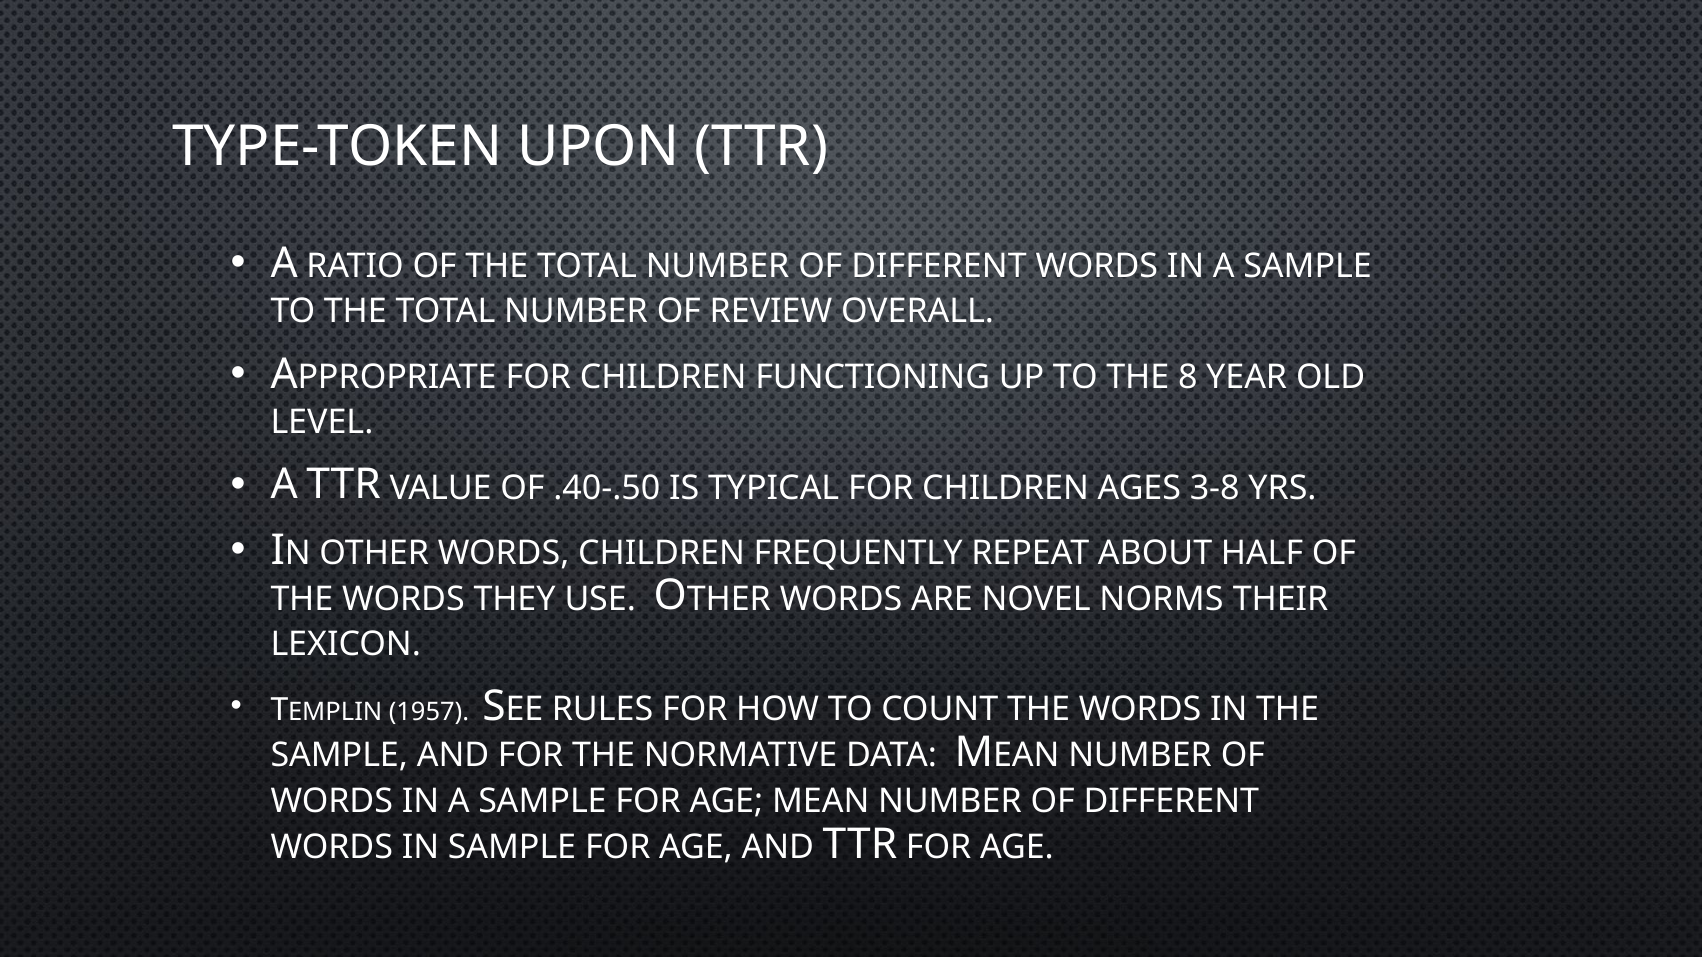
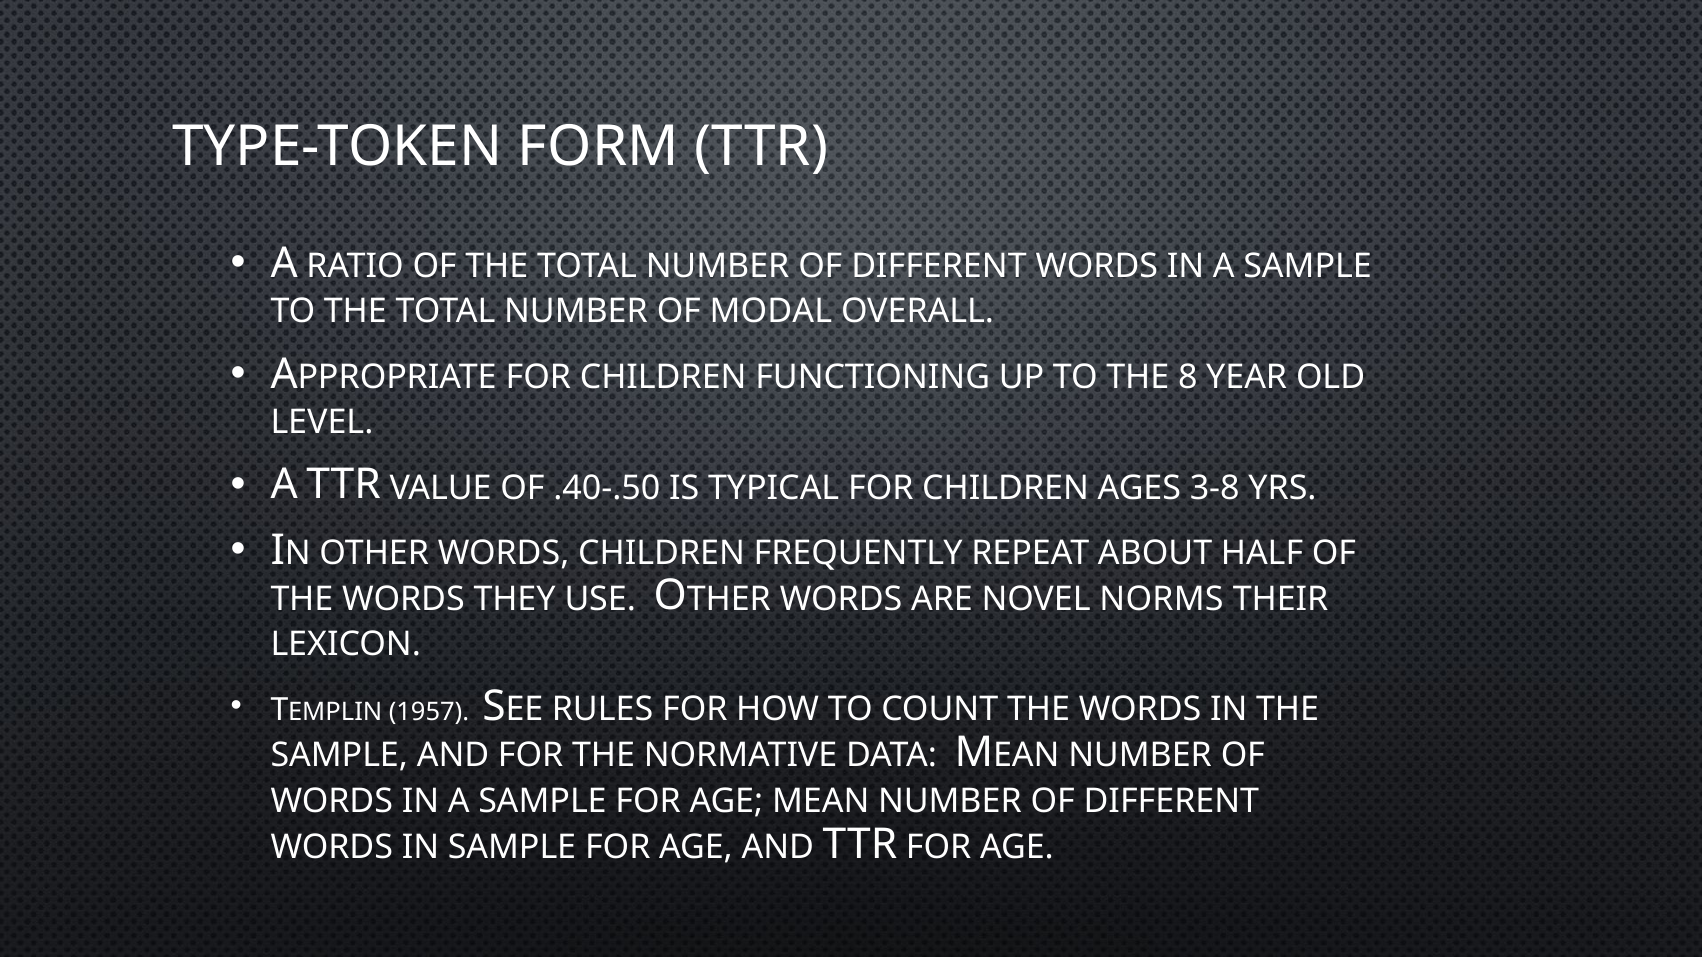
UPON: UPON -> FORM
REVIEW: REVIEW -> MODAL
